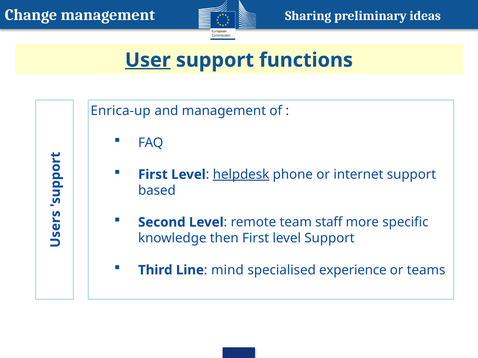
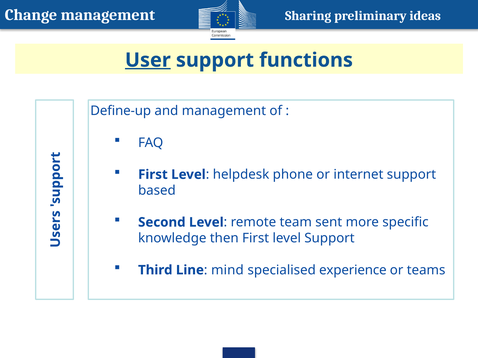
Enrica-up: Enrica-up -> Define-up
helpdesk underline: present -> none
staff: staff -> sent
